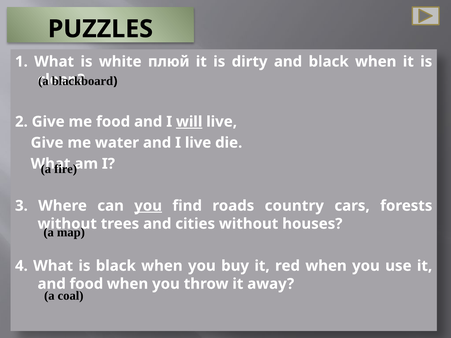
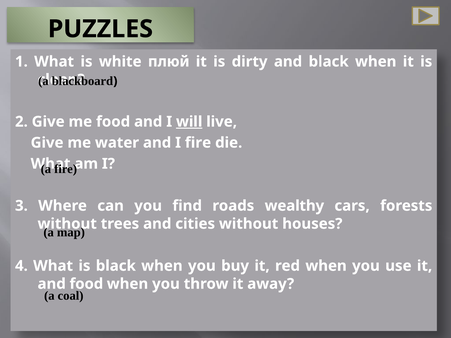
I live: live -> fire
you at (148, 206) underline: present -> none
country: country -> wealthy
